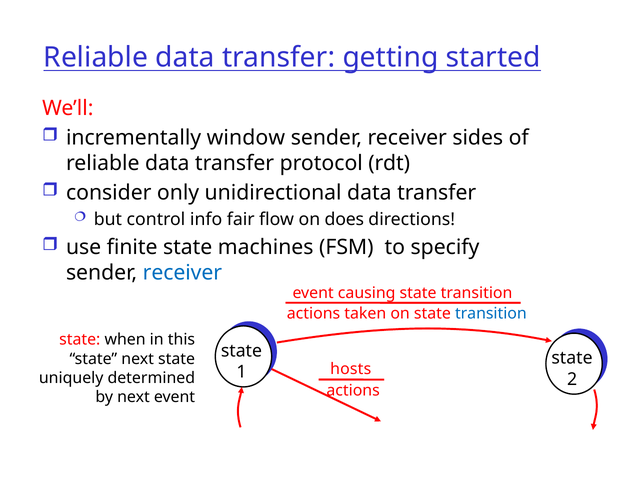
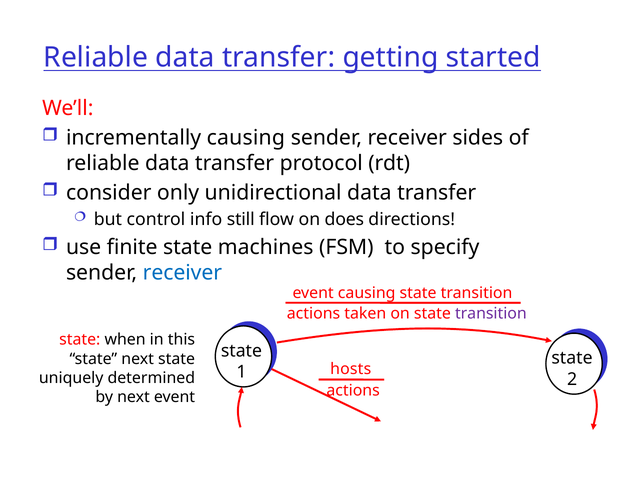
incrementally window: window -> causing
fair: fair -> still
transition at (491, 313) colour: blue -> purple
